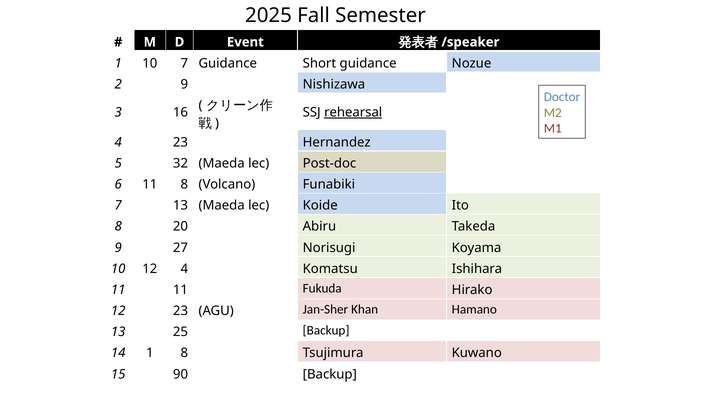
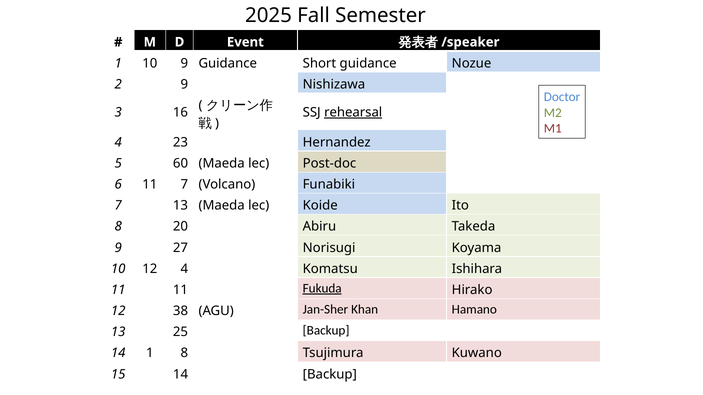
10 7: 7 -> 9
32: 32 -> 60
11 8: 8 -> 7
Fukuda underline: none -> present
12 23: 23 -> 38
15 90: 90 -> 14
